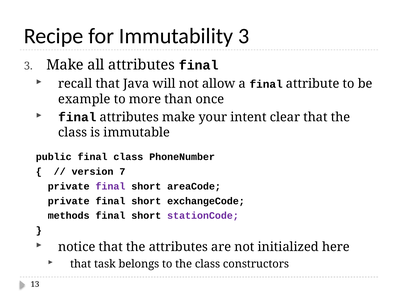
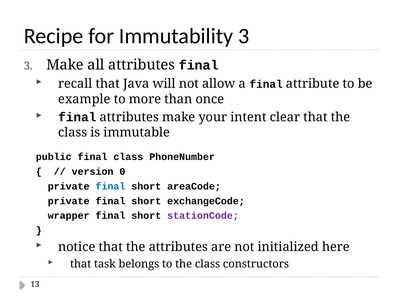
7: 7 -> 0
final at (110, 186) colour: purple -> blue
methods: methods -> wrapper
